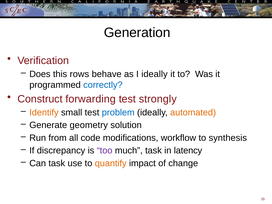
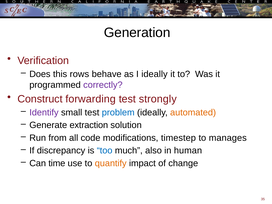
correctly colour: blue -> purple
Identify colour: orange -> purple
geometry: geometry -> extraction
workflow: workflow -> timestep
synthesis: synthesis -> manages
too colour: purple -> blue
much task: task -> also
latency: latency -> human
Can task: task -> time
